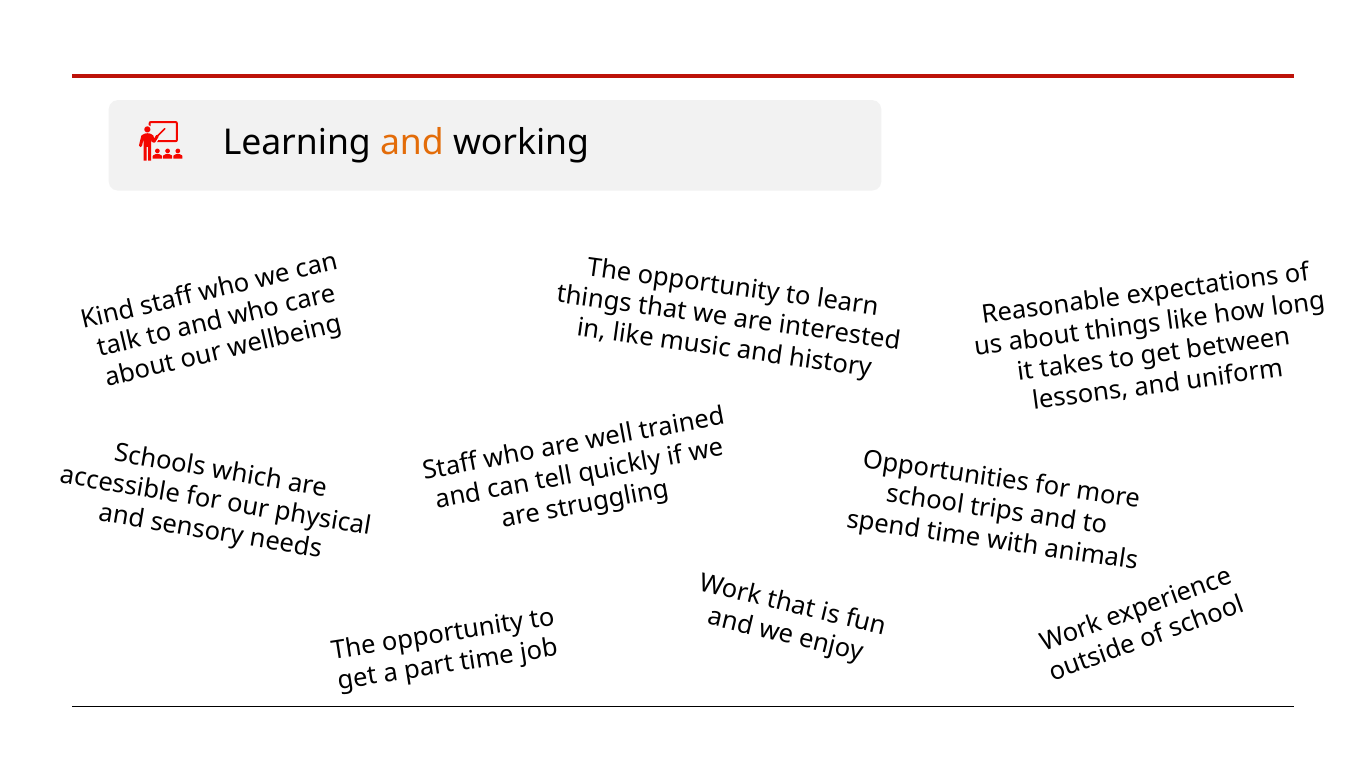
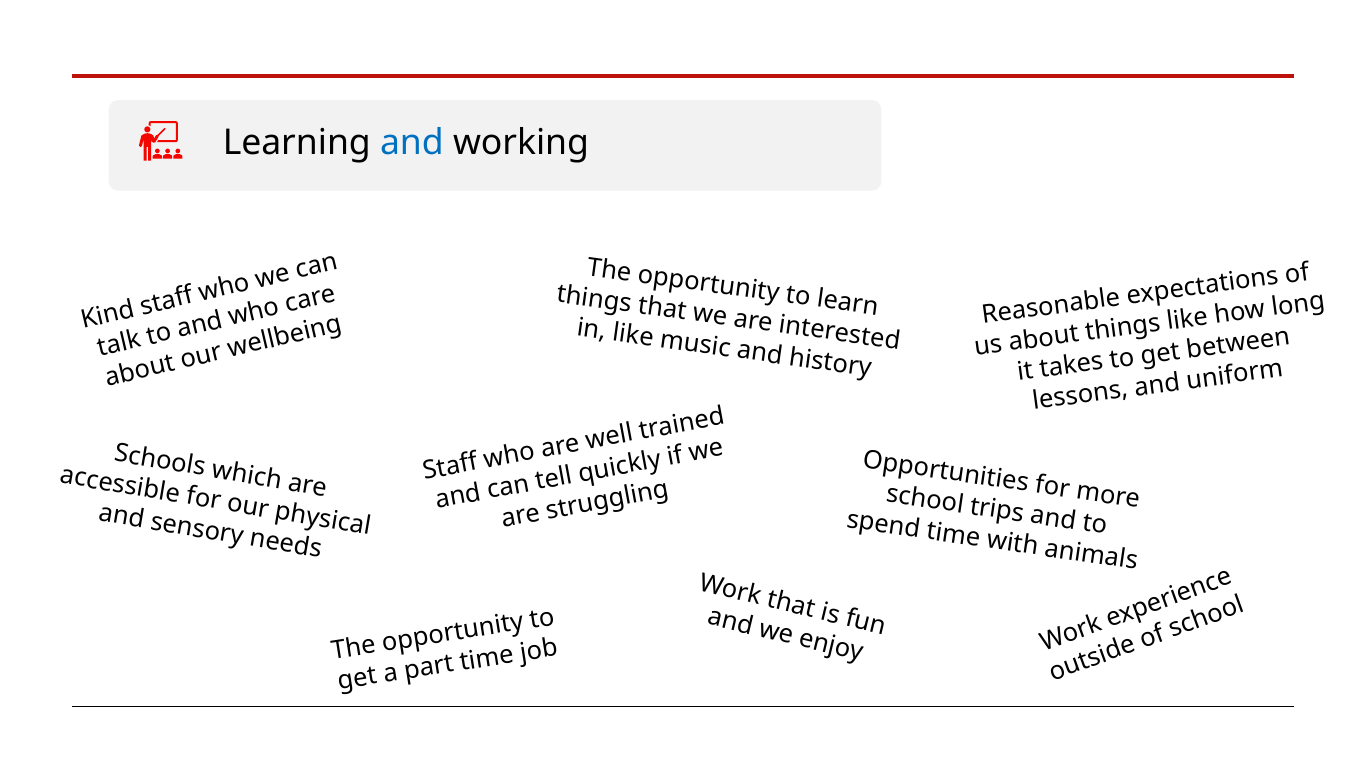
and at (412, 143) colour: orange -> blue
